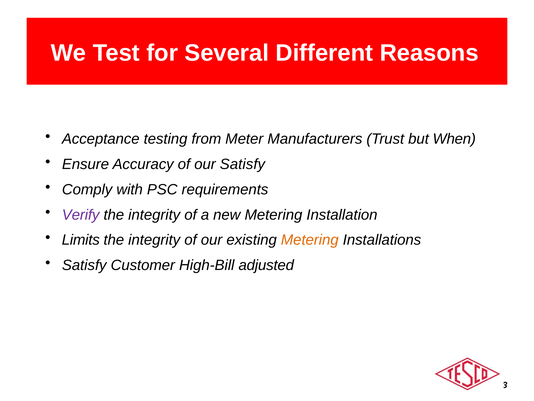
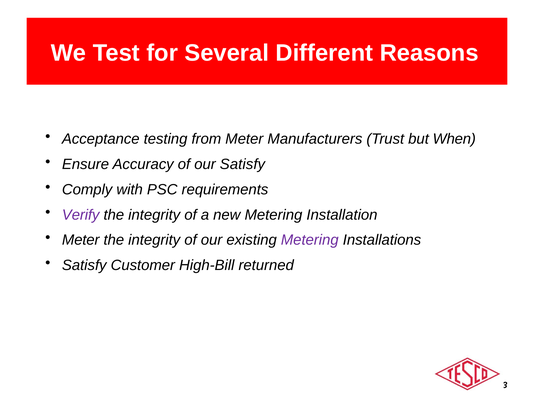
Limits at (81, 240): Limits -> Meter
Metering at (310, 240) colour: orange -> purple
adjusted: adjusted -> returned
